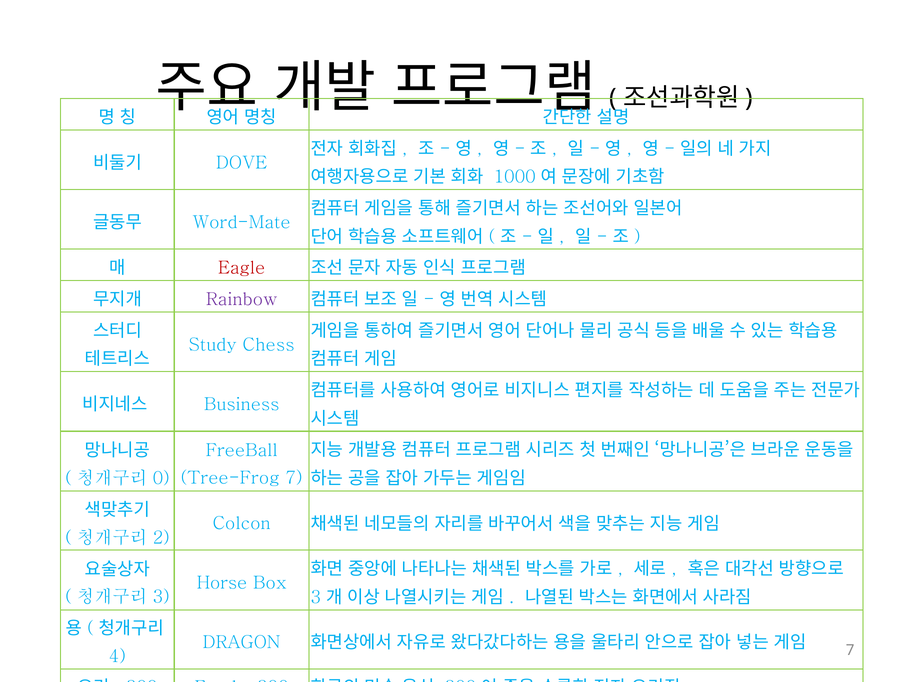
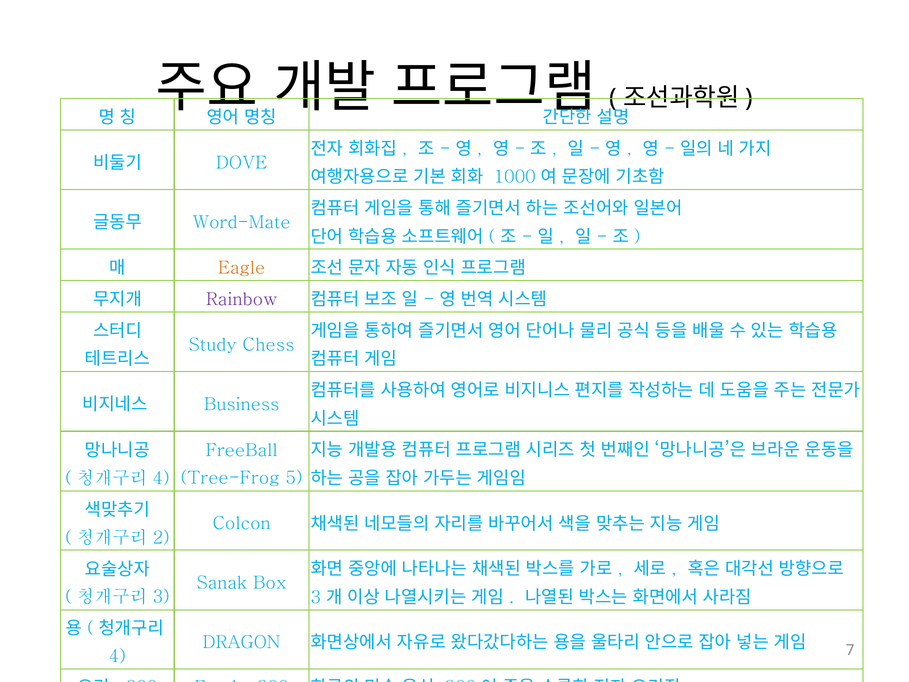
Eagle colour: red -> orange
Tree-Frog 7: 7 -> 5
0 at (161, 478): 0 -> 4
Horse: Horse -> Sanak
